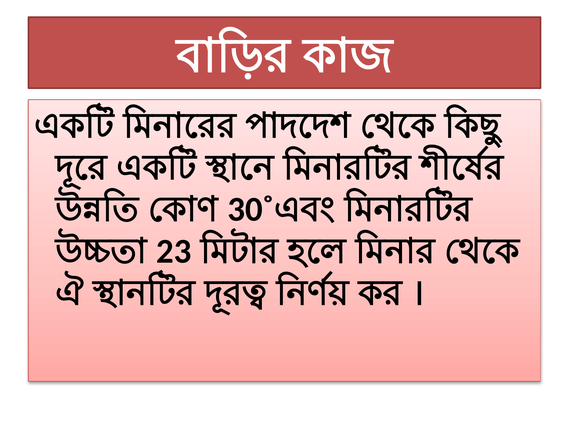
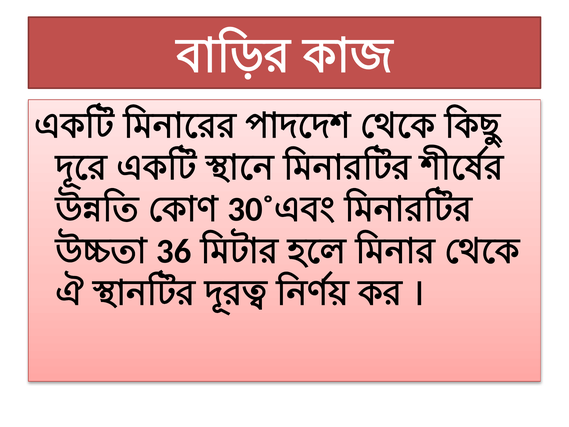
23: 23 -> 36
